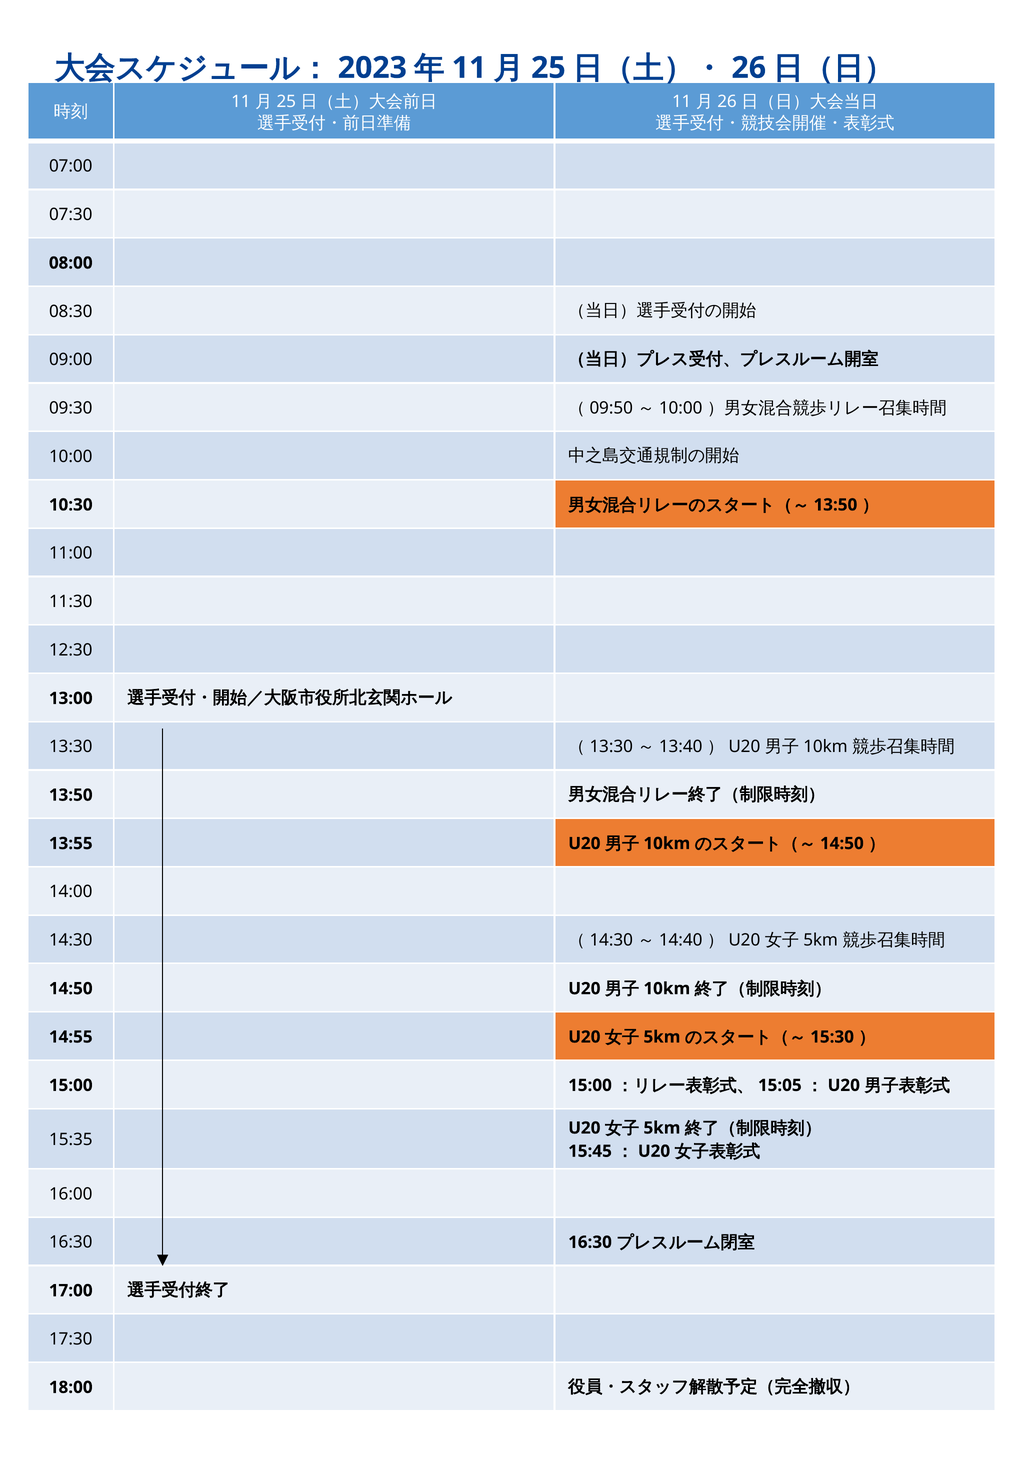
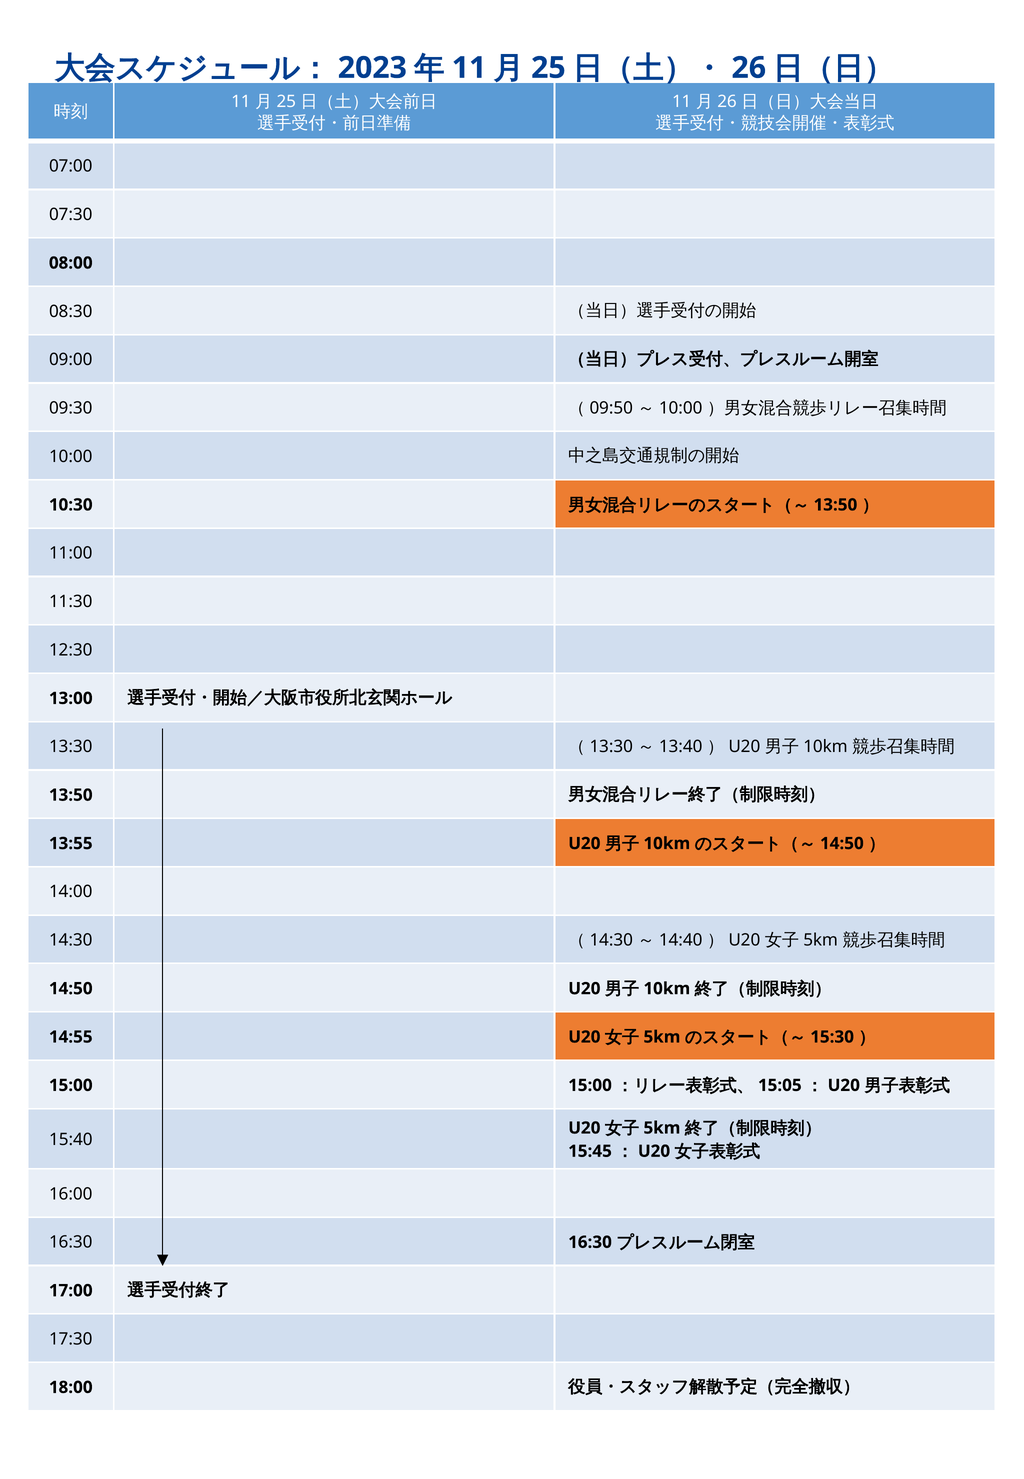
15:35: 15:35 -> 15:40
